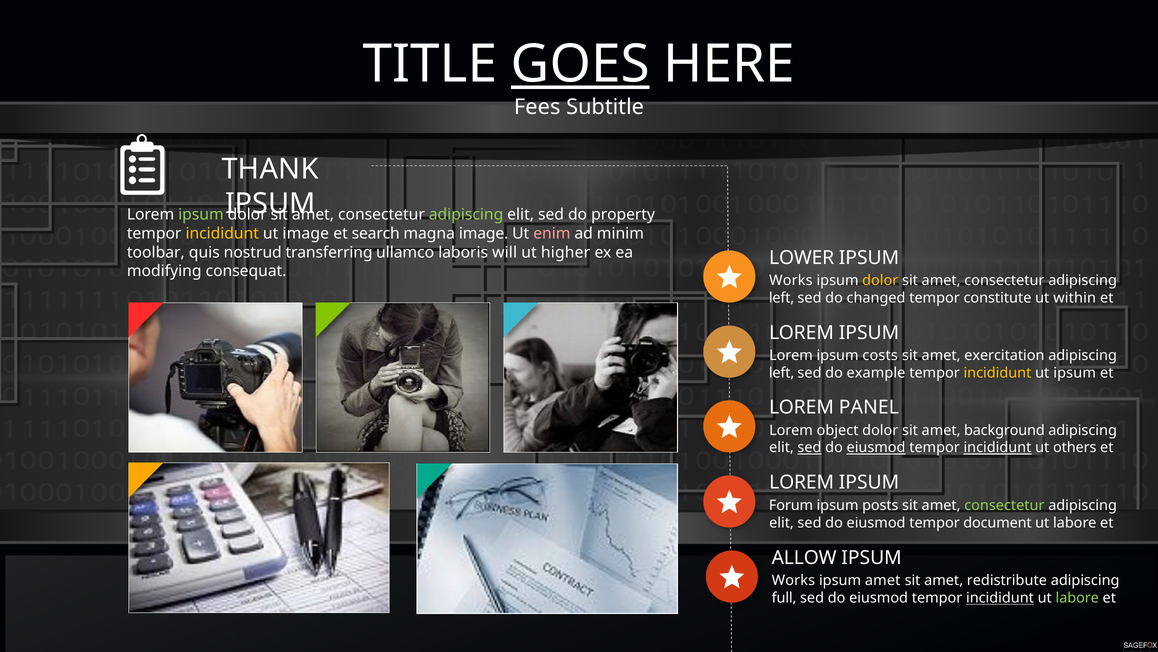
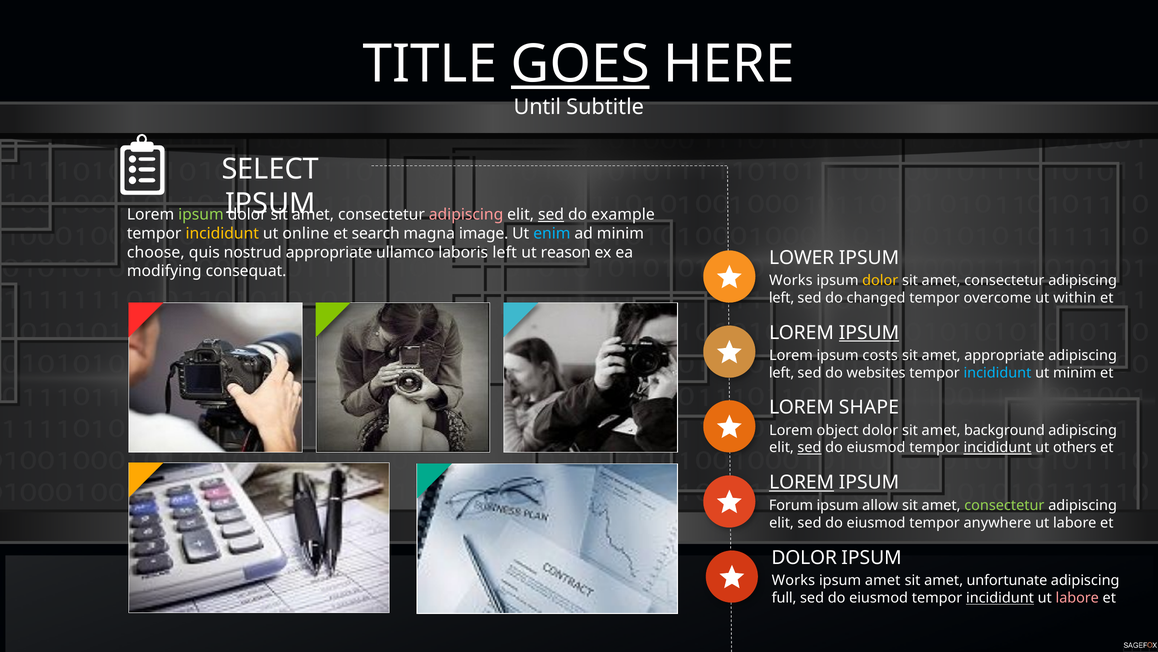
Fees: Fees -> Until
THANK: THANK -> SELECT
adipiscing at (466, 214) colour: light green -> pink
sed at (551, 214) underline: none -> present
property: property -> example
ut image: image -> online
enim colour: pink -> light blue
toolbar: toolbar -> choose
nostrud transferring: transferring -> appropriate
laboris will: will -> left
higher: higher -> reason
constitute: constitute -> overcome
IPSUM at (869, 332) underline: none -> present
amet exercitation: exercitation -> appropriate
example: example -> websites
incididunt at (997, 373) colour: yellow -> light blue
ut ipsum: ipsum -> minim
PANEL: PANEL -> SHAPE
eiusmod at (876, 447) underline: present -> none
LOREM at (802, 482) underline: none -> present
posts: posts -> allow
document: document -> anywhere
ALLOW at (804, 557): ALLOW -> DOLOR
redistribute: redistribute -> unfortunate
labore at (1077, 597) colour: light green -> pink
